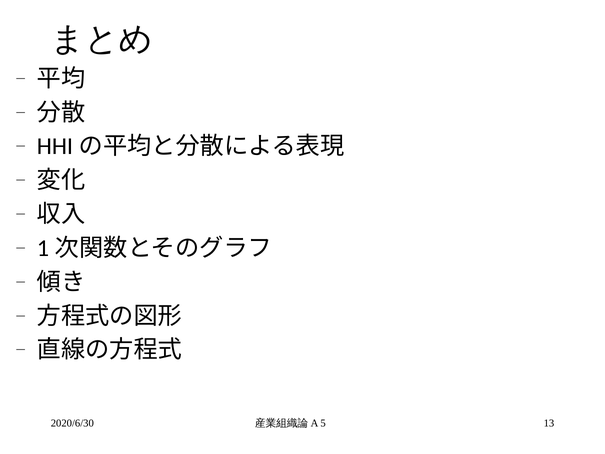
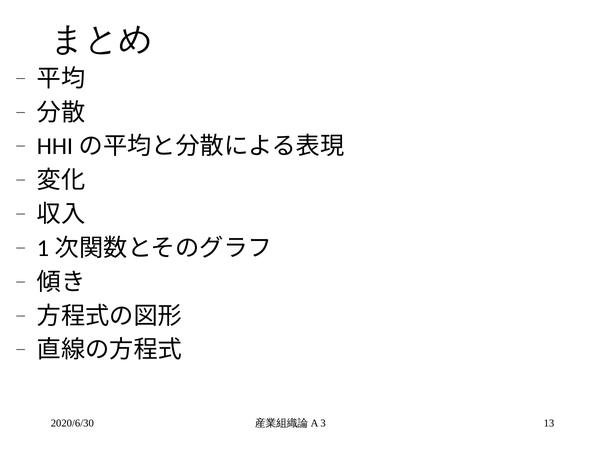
5: 5 -> 3
